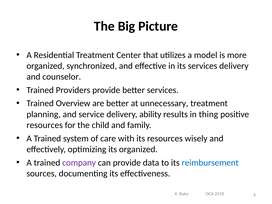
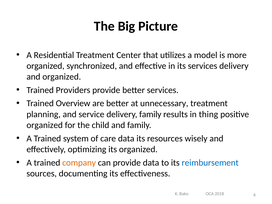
and counselor: counselor -> organized
delivery ability: ability -> family
resources at (45, 125): resources -> organized
care with: with -> data
company colour: purple -> orange
